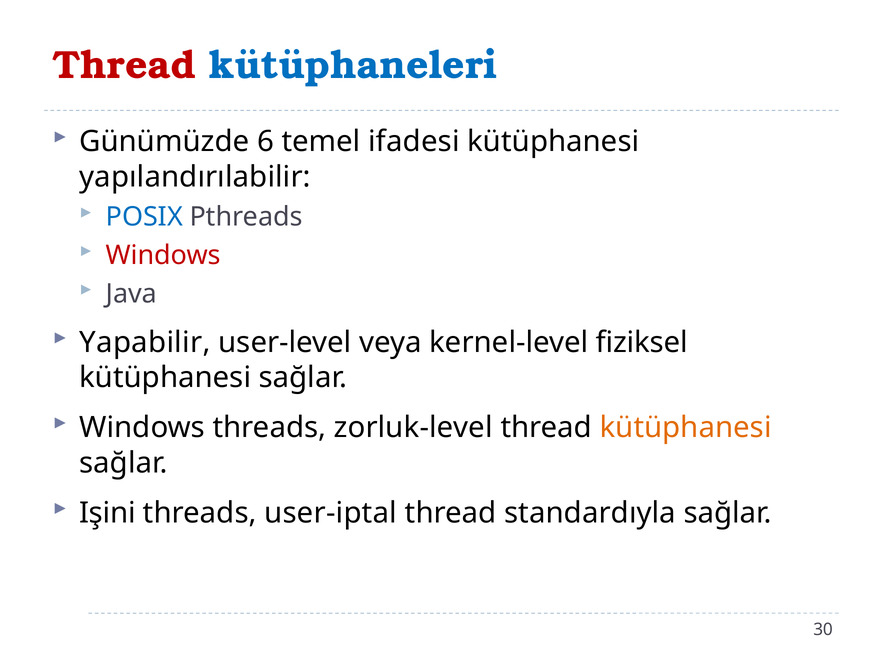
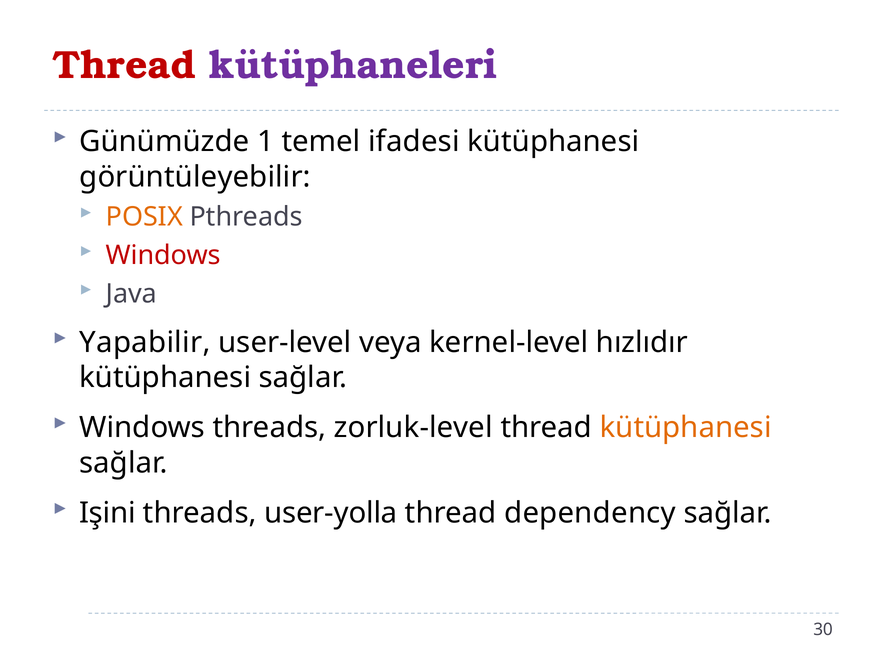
kütüphaneleri colour: blue -> purple
6: 6 -> 1
yapılandırılabilir: yapılandırılabilir -> görüntüleyebilir
POSIX colour: blue -> orange
fiziksel: fiziksel -> hızlıdır
user-iptal: user-iptal -> user-yolla
standardıyla: standardıyla -> dependency
